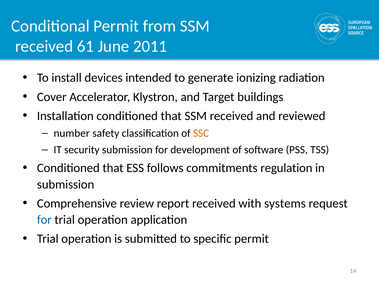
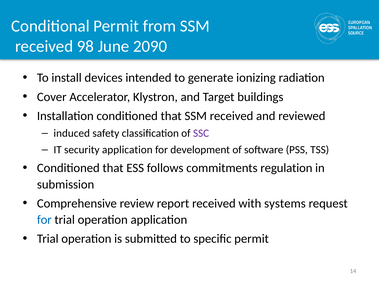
61: 61 -> 98
2011: 2011 -> 2090
number: number -> induced
SSC colour: orange -> purple
security submission: submission -> application
